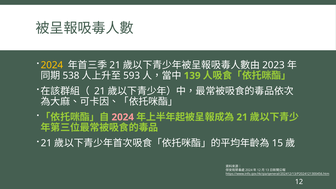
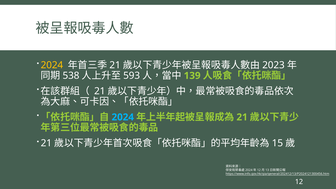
2024 at (123, 117) colour: pink -> light blue
